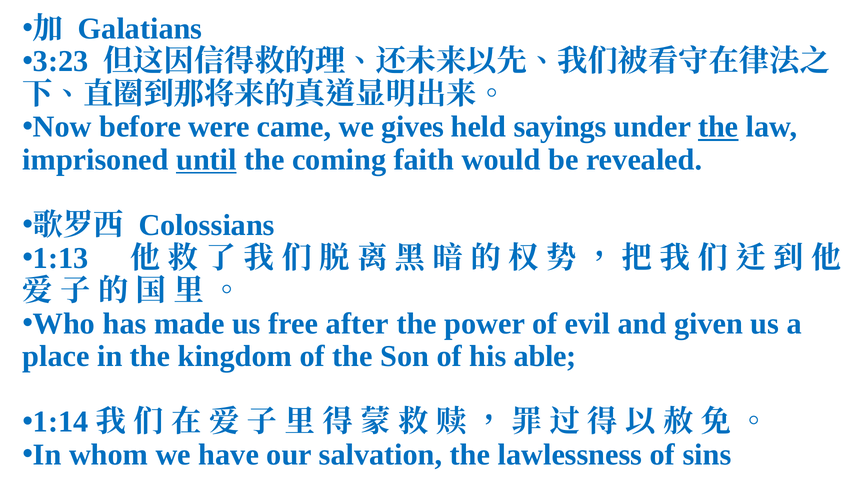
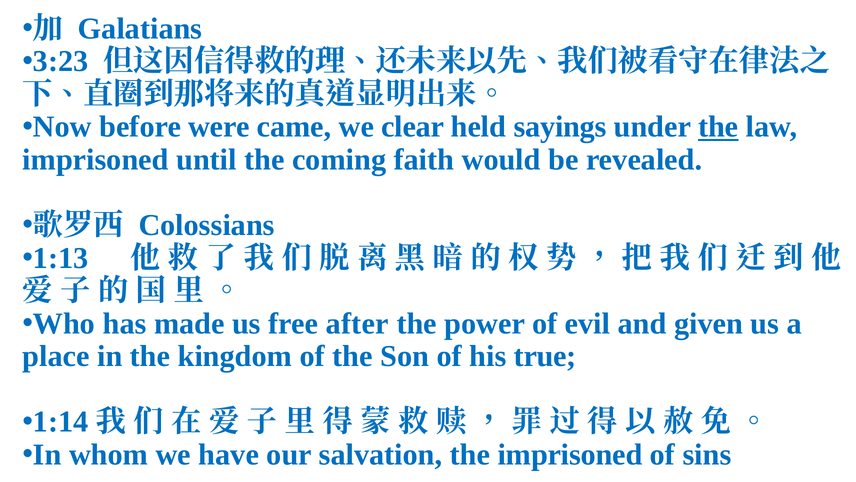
gives: gives -> clear
until underline: present -> none
able: able -> true
the lawlessness: lawlessness -> imprisoned
